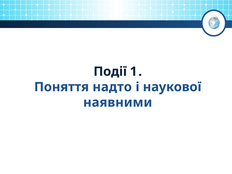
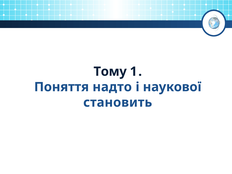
Події: Події -> Тому
наявними: наявними -> становить
